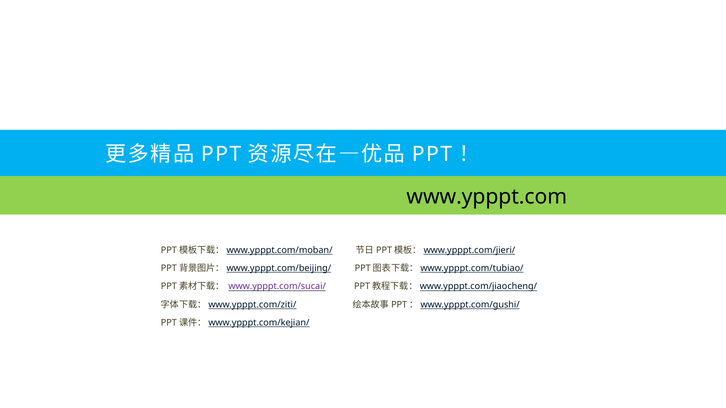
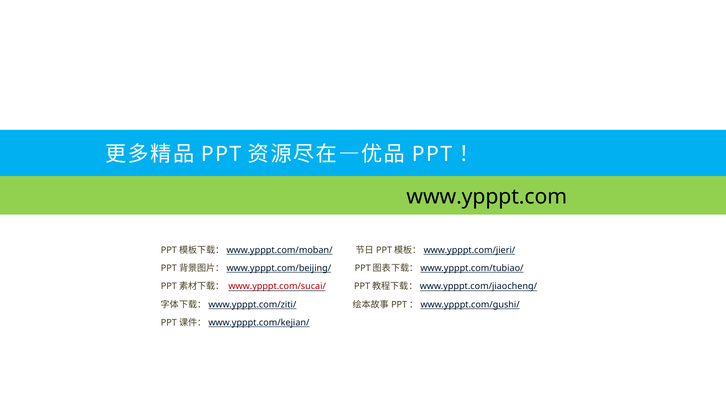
www.ypppt.com/sucai/ colour: purple -> red
